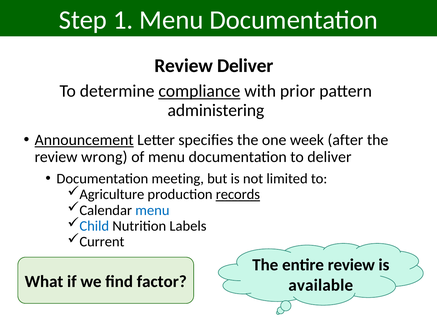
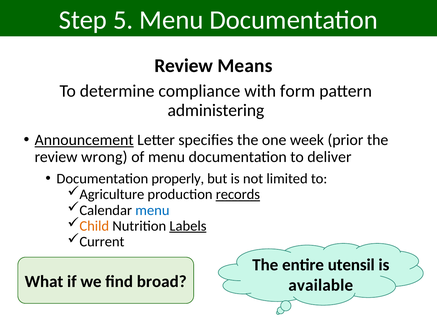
1: 1 -> 5
Review Deliver: Deliver -> Means
compliance underline: present -> none
prior: prior -> form
after: after -> prior
meeting: meeting -> properly
Child colour: blue -> orange
Labels underline: none -> present
entire review: review -> utensil
factor: factor -> broad
